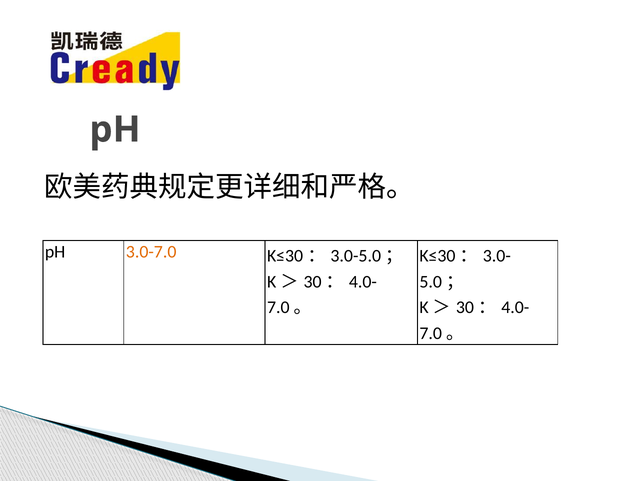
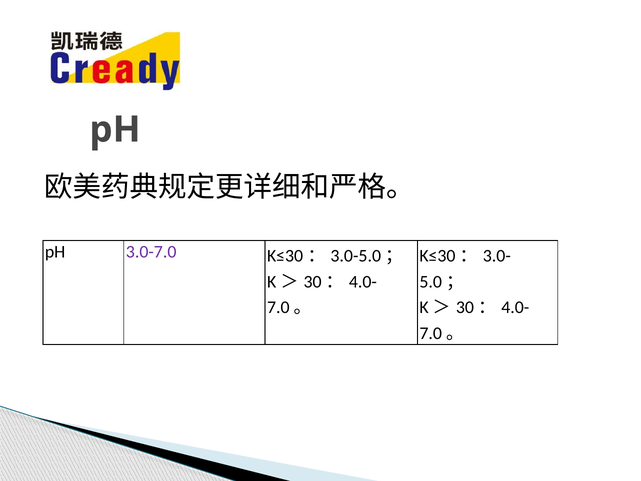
3.0-7.0 colour: orange -> purple
